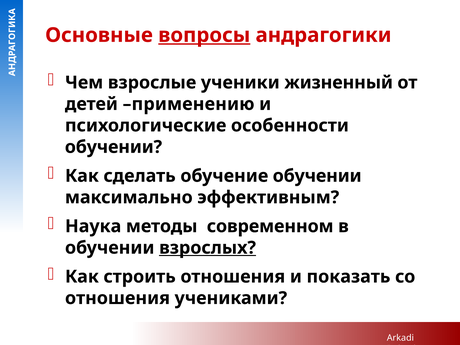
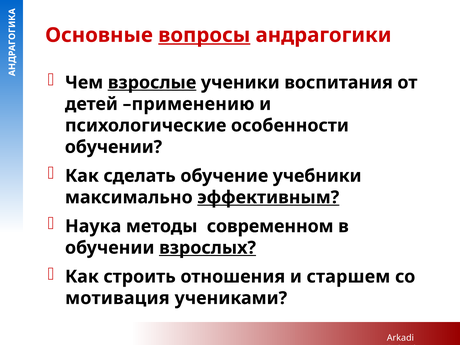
взрослые underline: none -> present
жизненный: жизненный -> воспитания
обучение обучении: обучении -> учебники
эффективным underline: none -> present
показать: показать -> старшем
отношения at (117, 298): отношения -> мотивация
